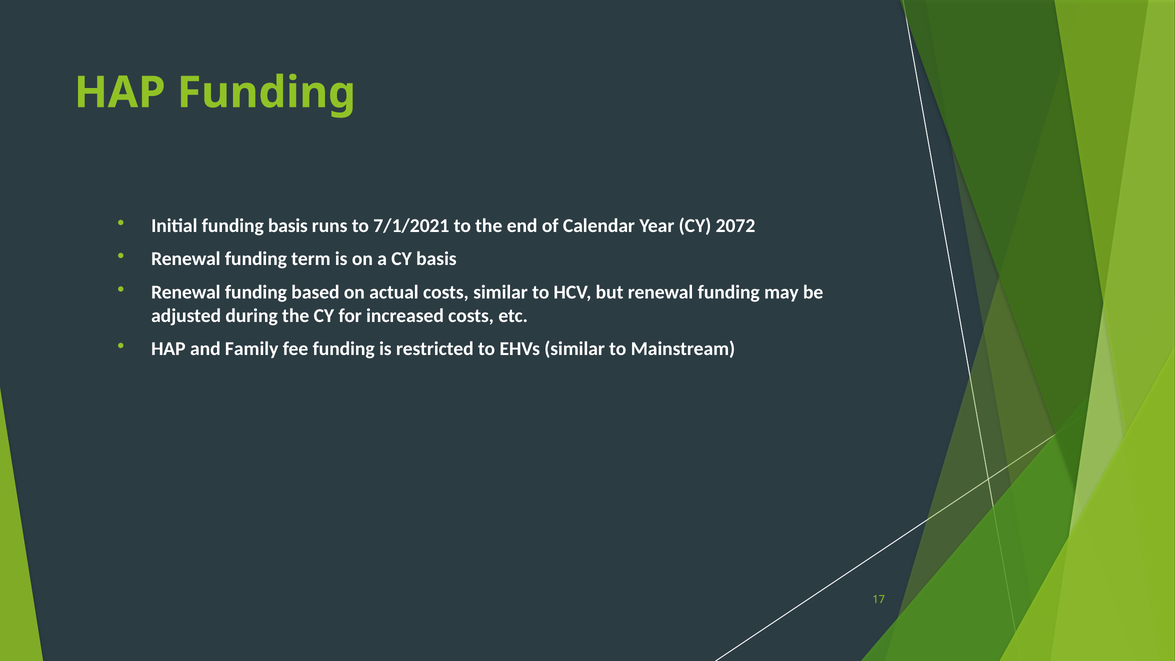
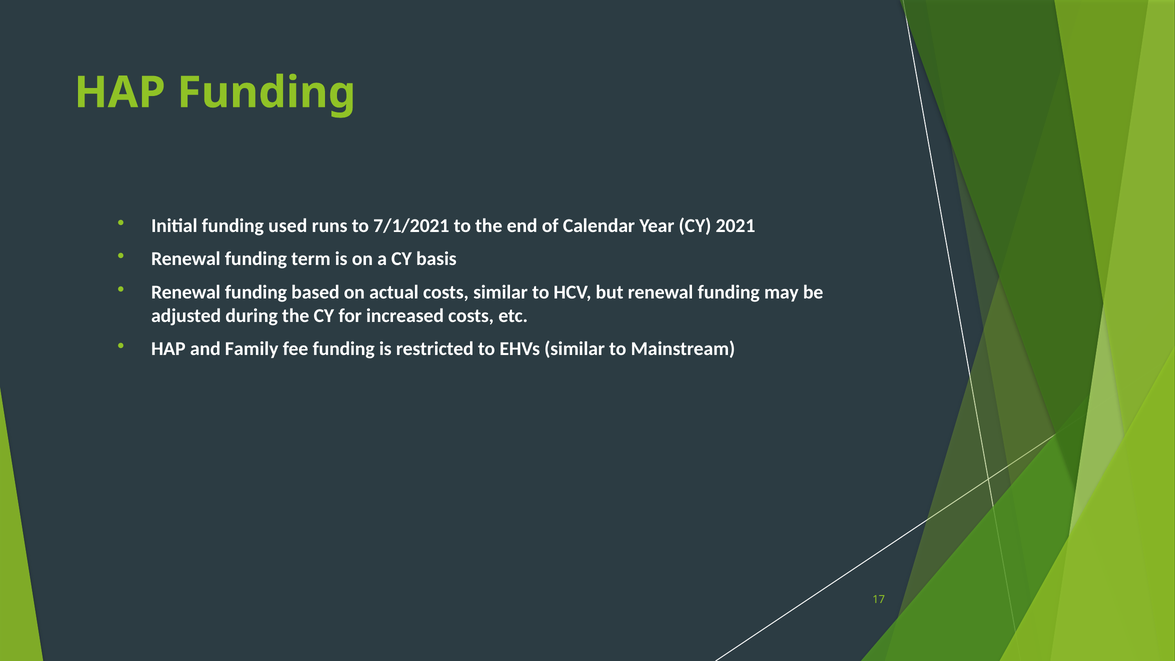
funding basis: basis -> used
2072: 2072 -> 2021
